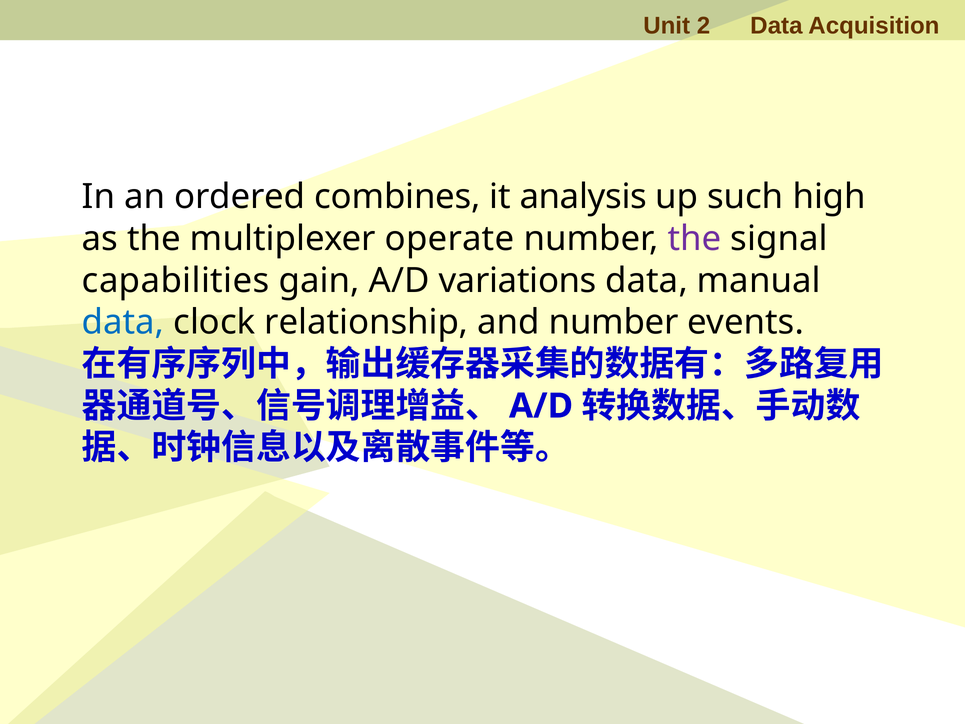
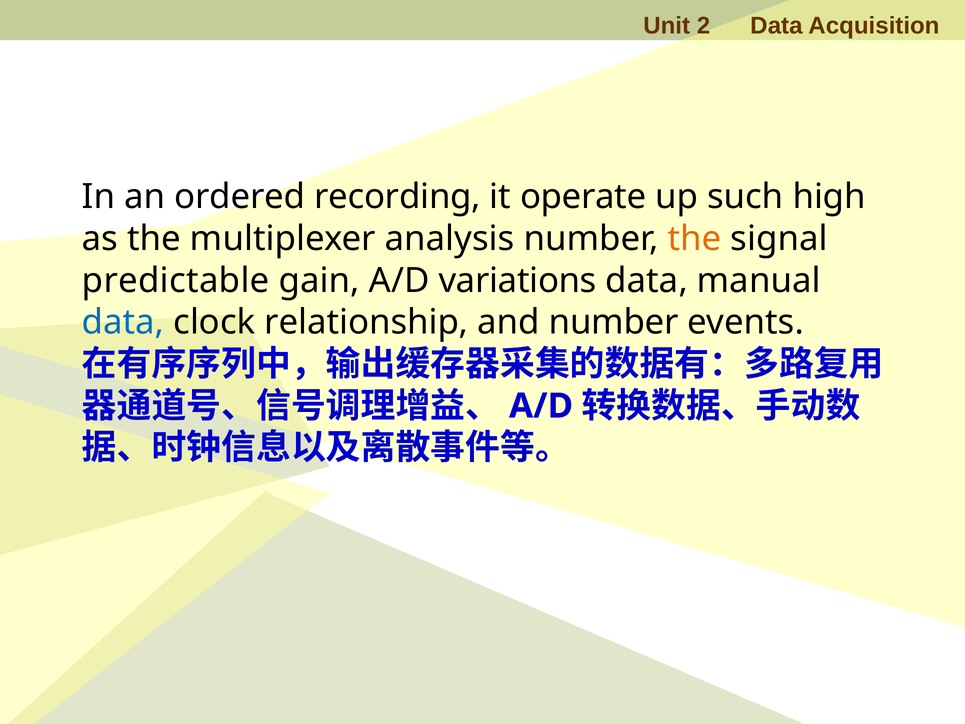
combines: combines -> recording
analysis: analysis -> operate
operate: operate -> analysis
the at (695, 239) colour: purple -> orange
capabilities: capabilities -> predictable
